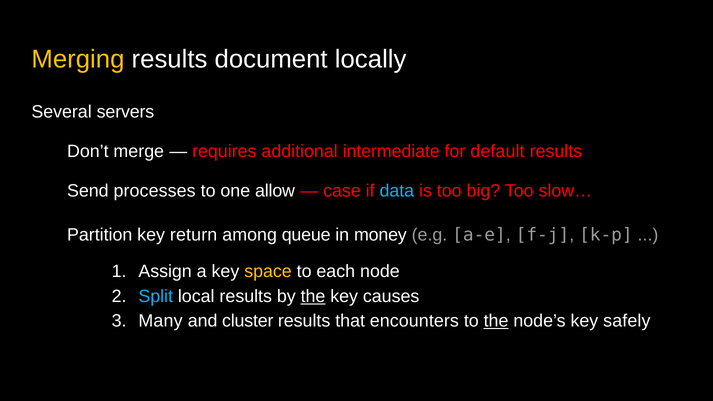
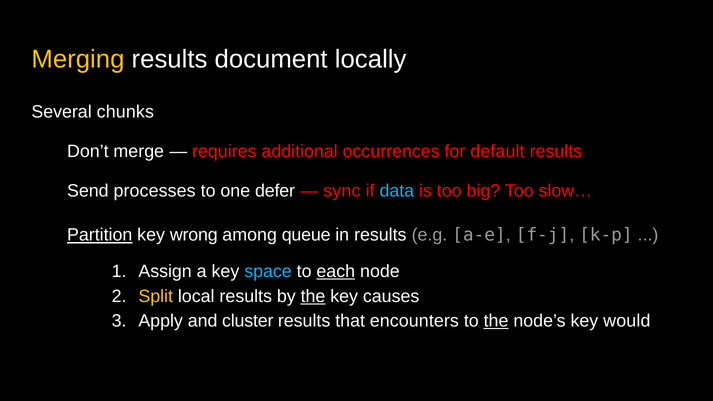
servers: servers -> chunks
intermediate: intermediate -> occurrences
allow: allow -> defer
case: case -> sync
Partition underline: none -> present
return: return -> wrong
in money: money -> results
space colour: yellow -> light blue
each underline: none -> present
Split colour: light blue -> yellow
Many: Many -> Apply
safely: safely -> would
